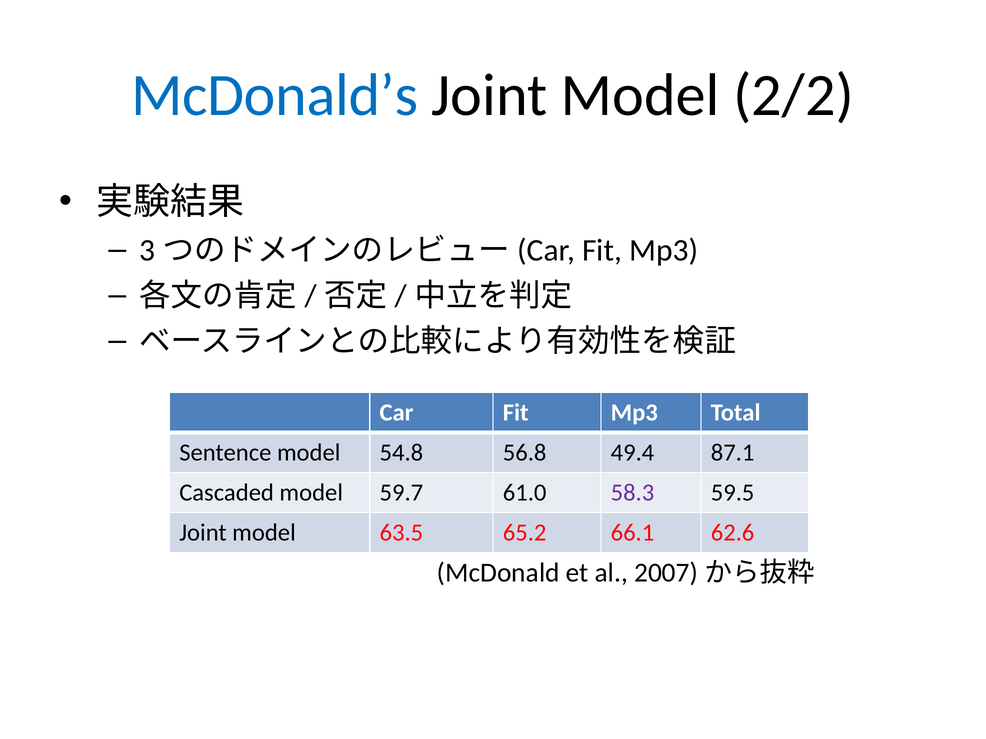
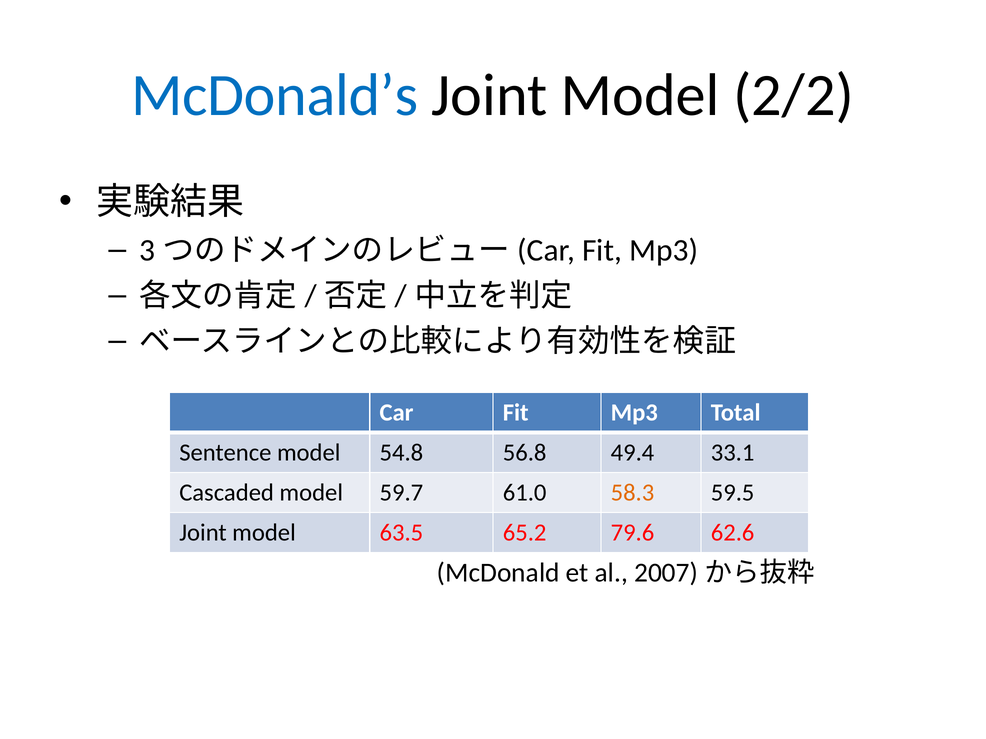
87.1: 87.1 -> 33.1
58.3 colour: purple -> orange
66.1: 66.1 -> 79.6
